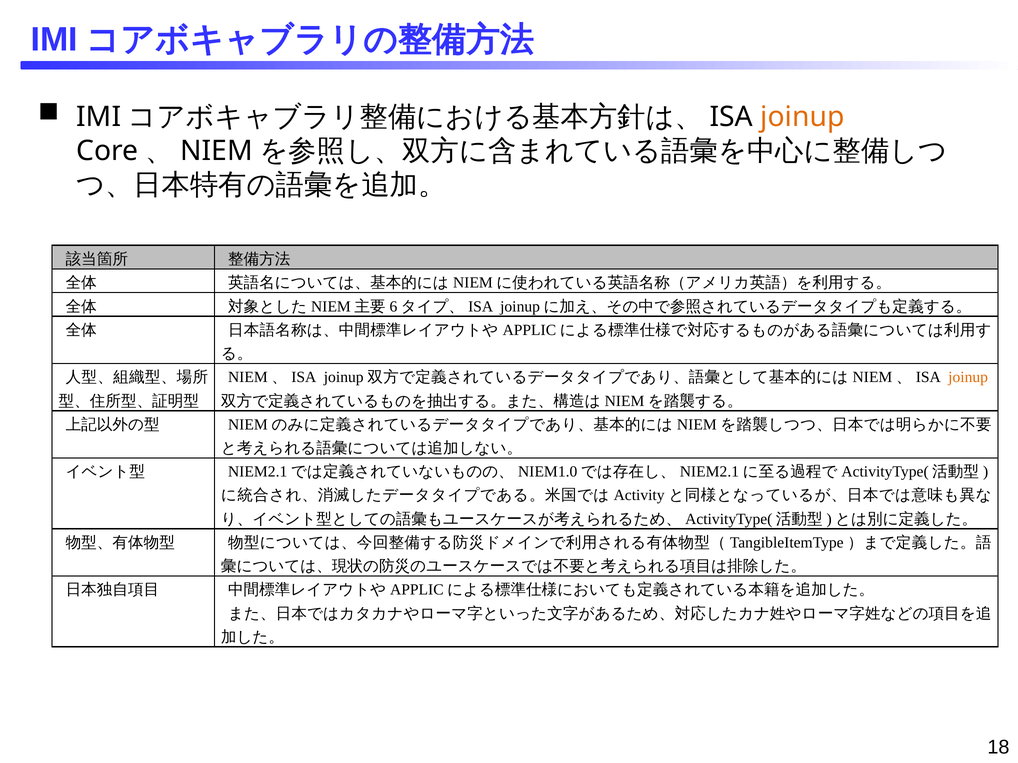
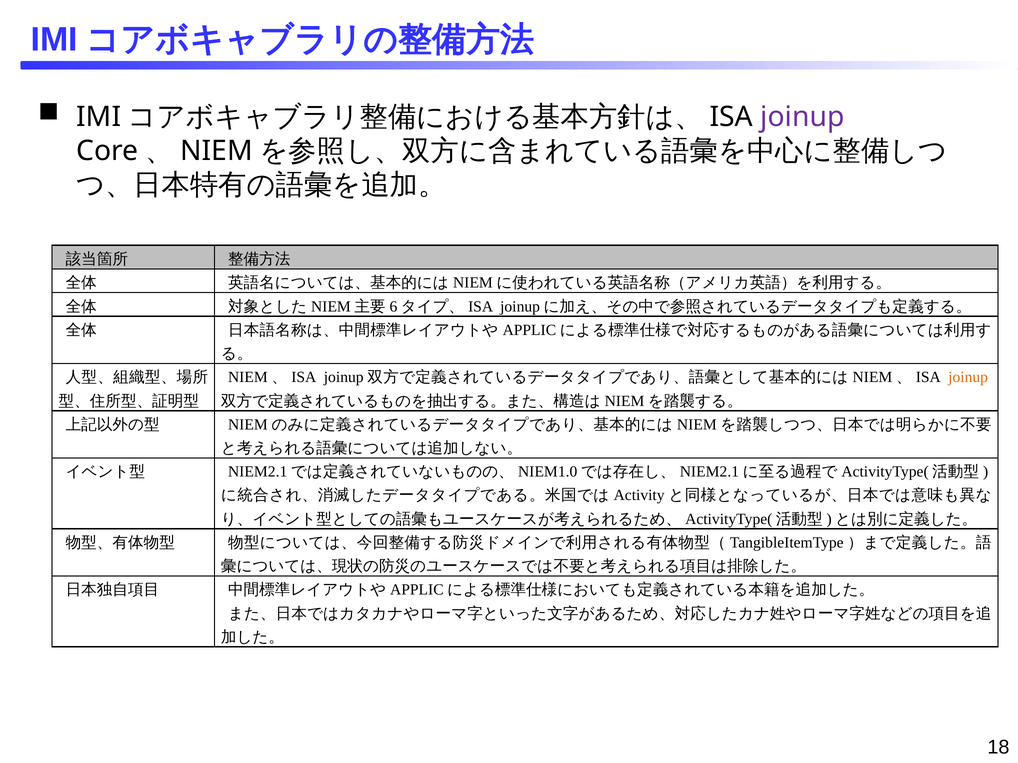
joinup at (803, 117) colour: orange -> purple
